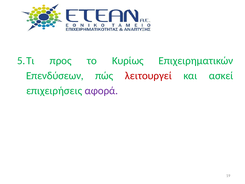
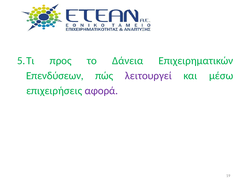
Κυρίως: Κυρίως -> Δάνεια
λειτουργεί colour: red -> purple
ασκεί: ασκεί -> μέσω
